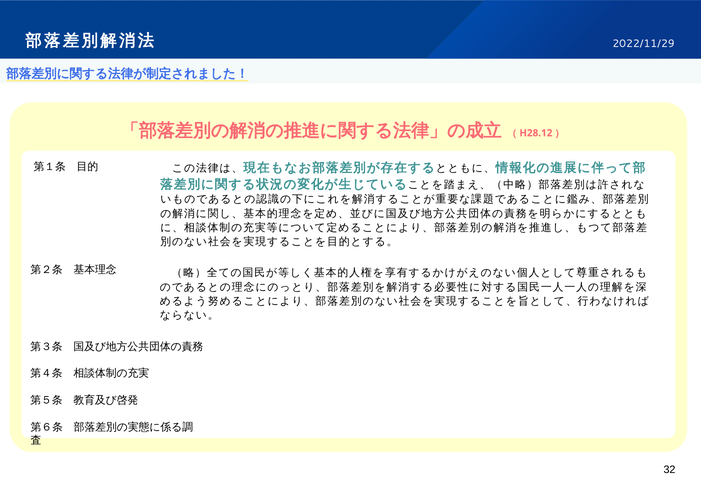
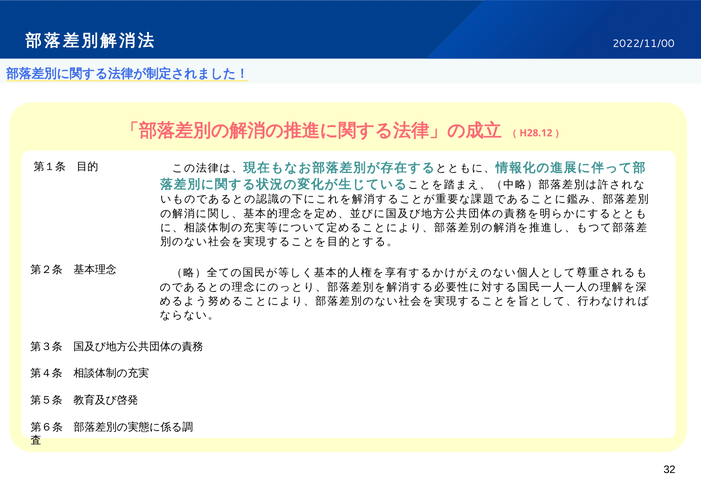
2022/11/29: 2022/11/29 -> 2022/11/00
